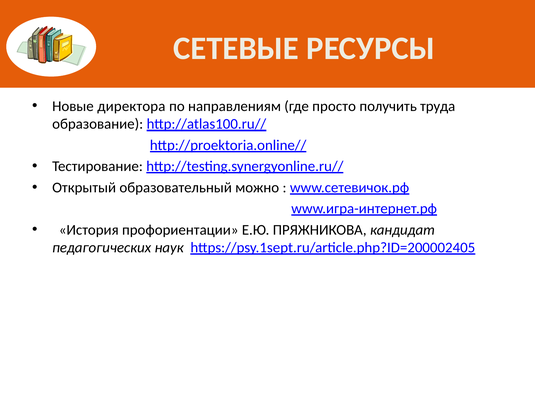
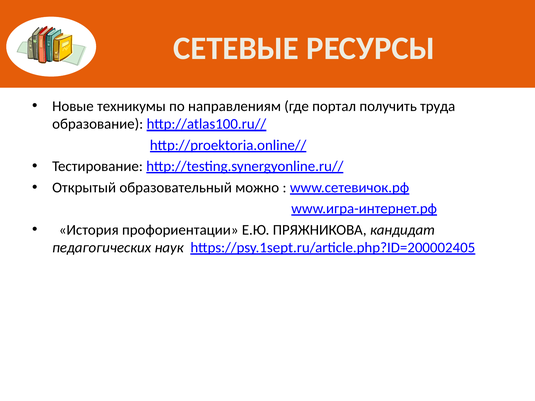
директора: директора -> техникумы
просто: просто -> портал
